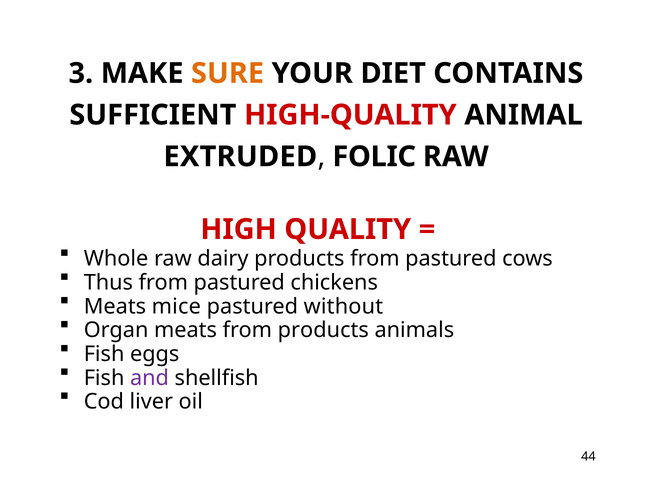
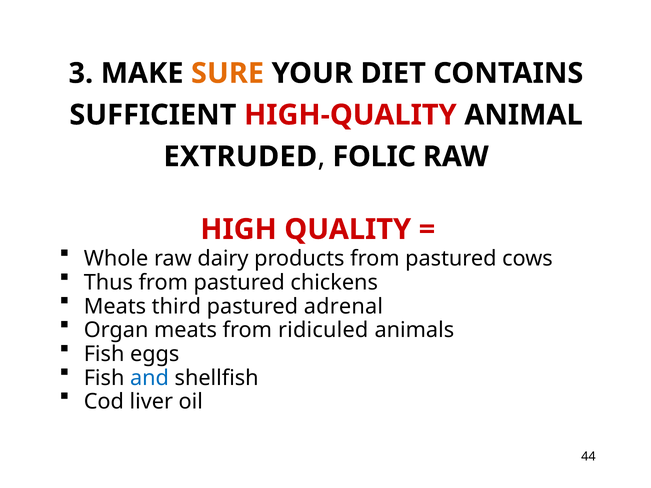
mice: mice -> third
without: without -> adrenal
from products: products -> ridiculed
and colour: purple -> blue
